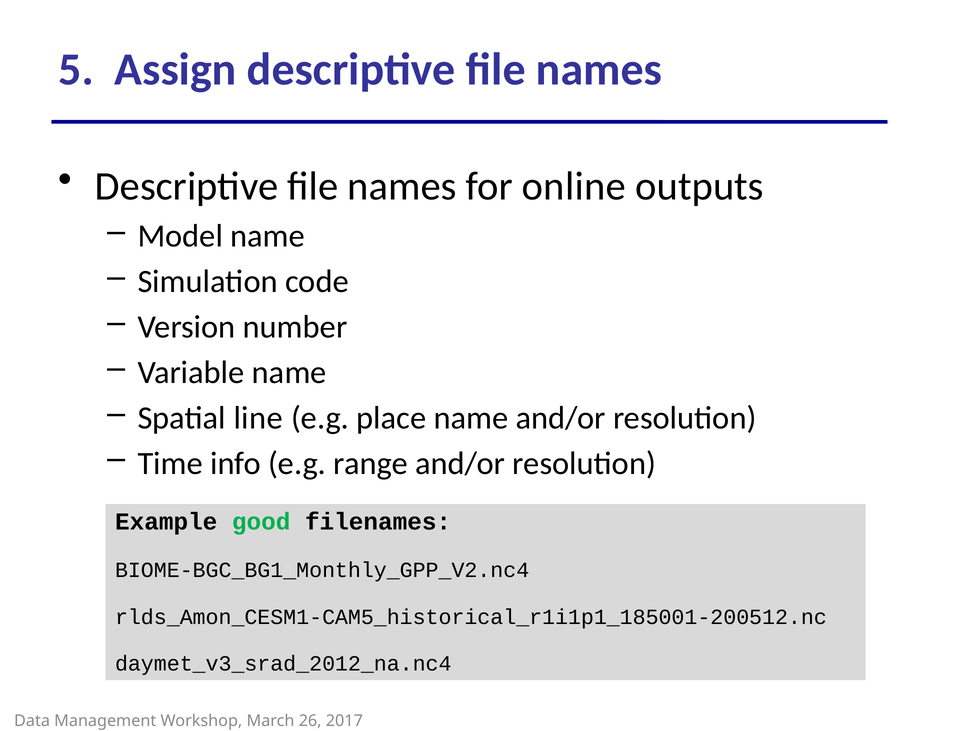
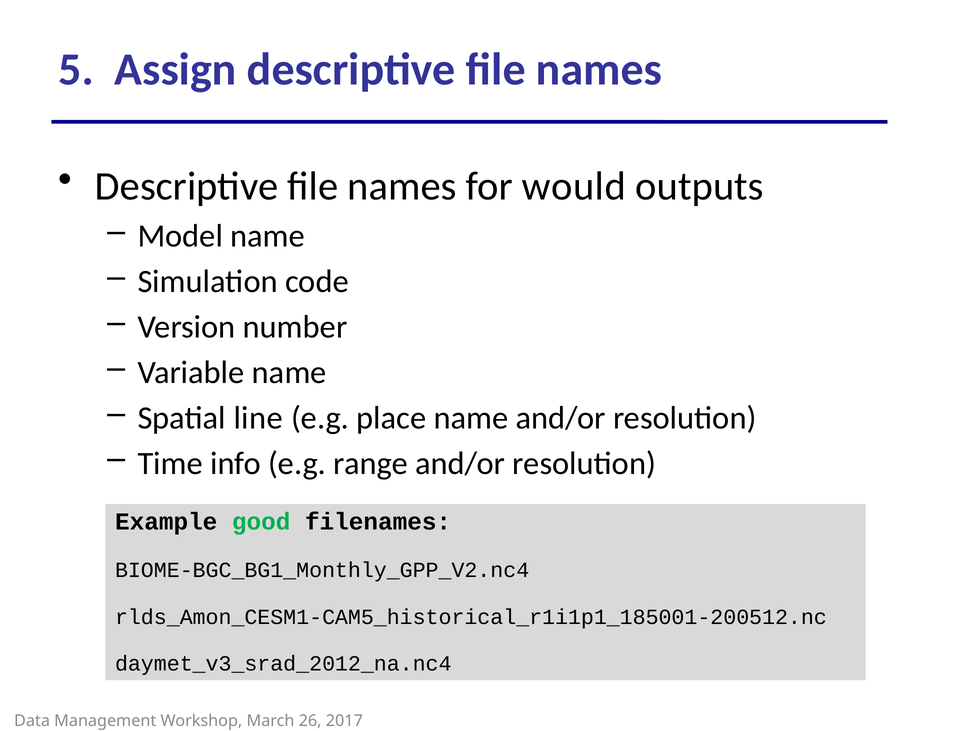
online: online -> would
